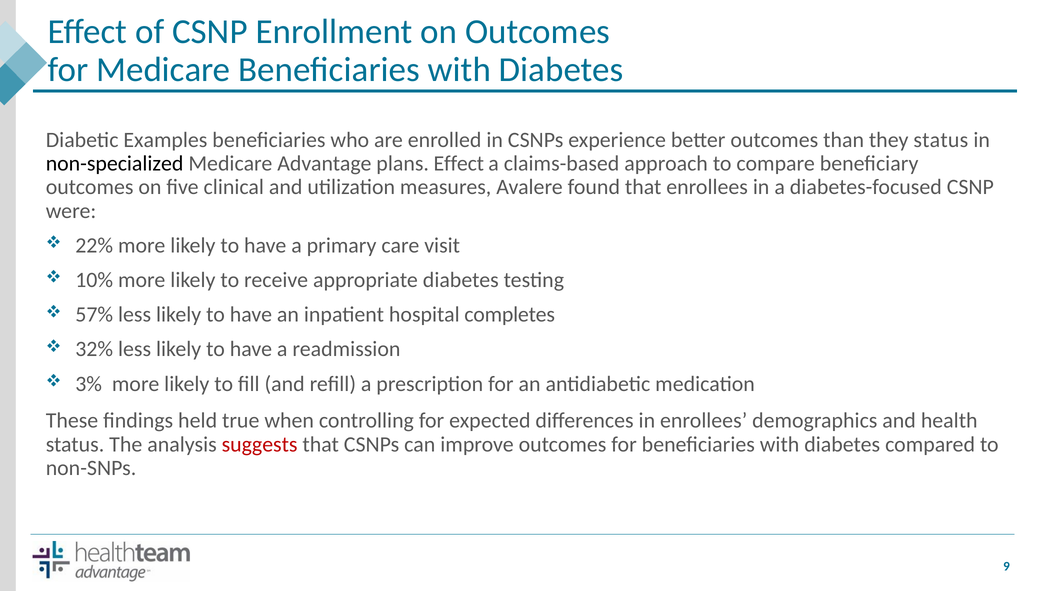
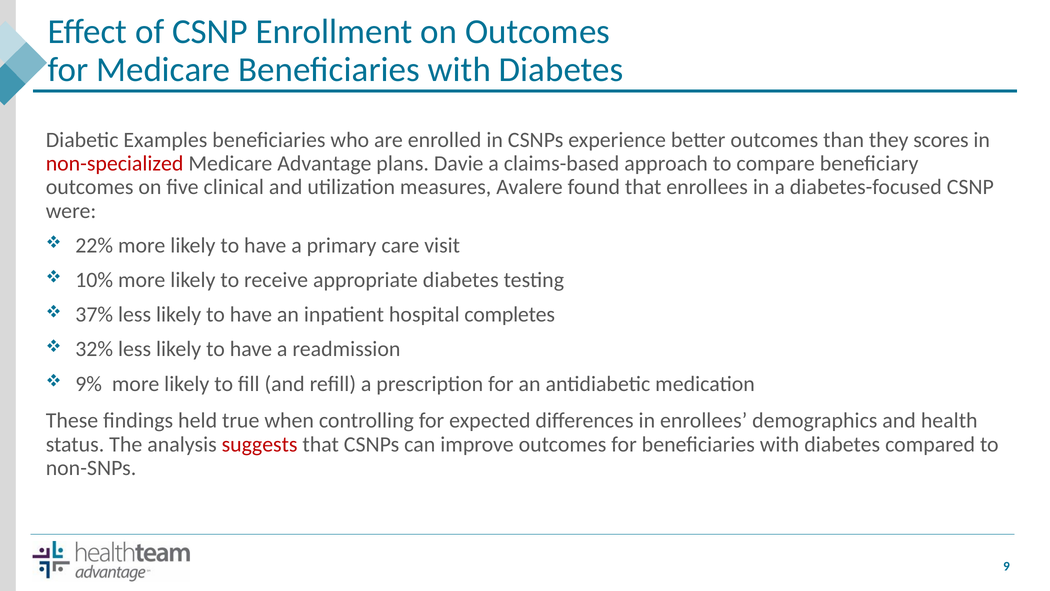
they status: status -> scores
non-specialized colour: black -> red
plans Effect: Effect -> Davie
57%: 57% -> 37%
3%: 3% -> 9%
